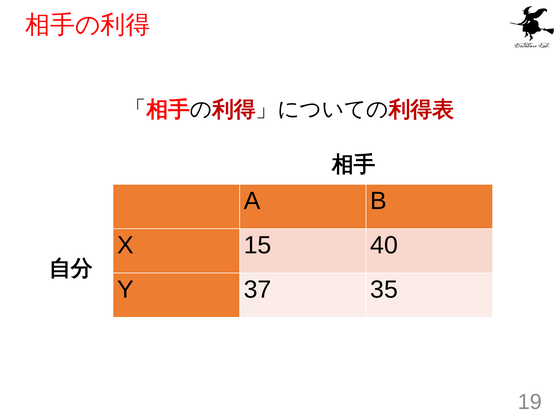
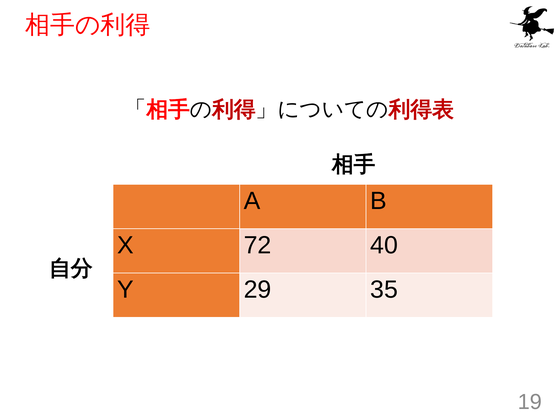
15: 15 -> 72
37: 37 -> 29
